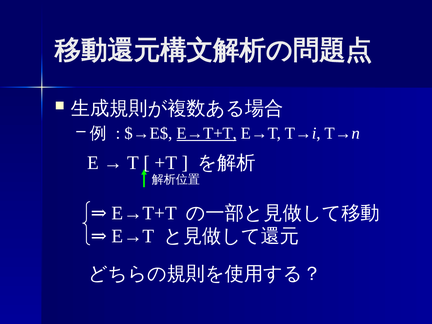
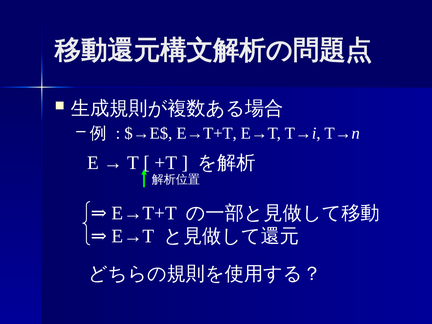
E→T+T at (207, 133) underline: present -> none
